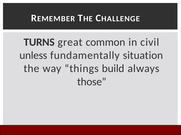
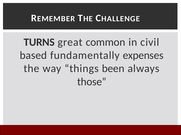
unless: unless -> based
situation: situation -> expenses
build: build -> been
